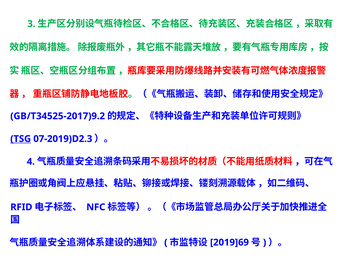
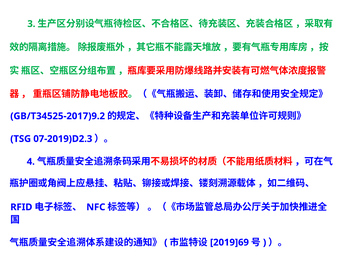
TSG underline: present -> none
